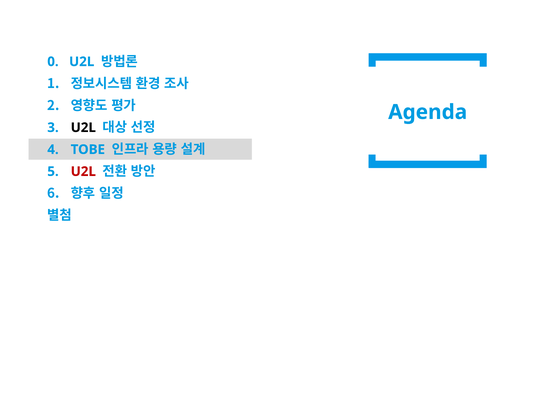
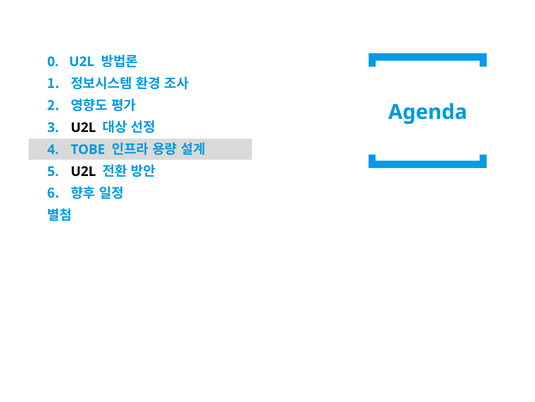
U2L at (83, 171) colour: red -> black
